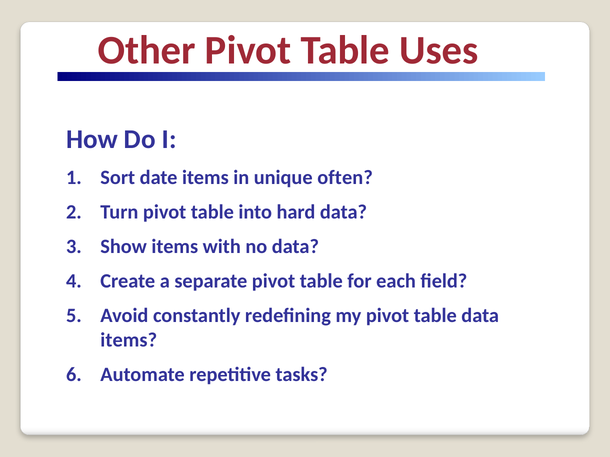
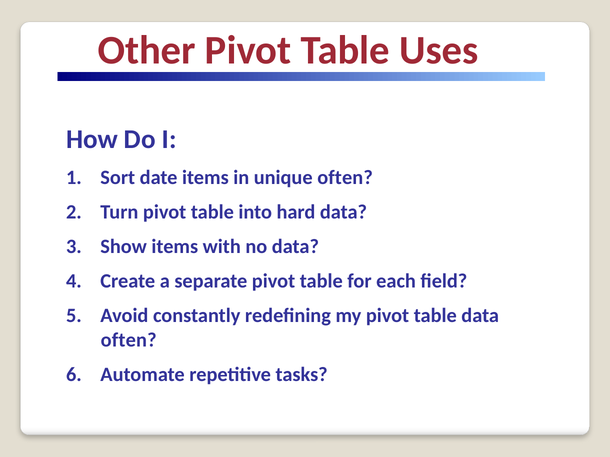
items at (129, 340): items -> often
